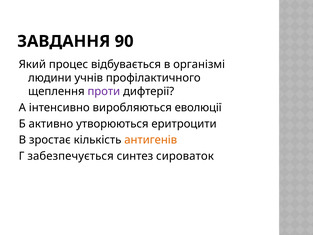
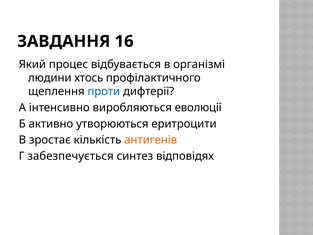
90: 90 -> 16
учнів: учнів -> хтось
проти colour: purple -> blue
сироваток: сироваток -> відповідях
